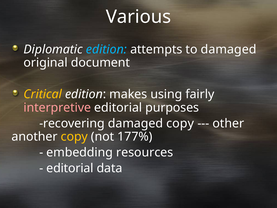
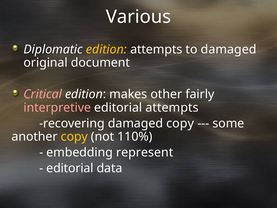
edition at (106, 49) colour: light blue -> yellow
Critical colour: yellow -> pink
using: using -> other
editorial purposes: purposes -> attempts
other: other -> some
177%: 177% -> 110%
resources: resources -> represent
